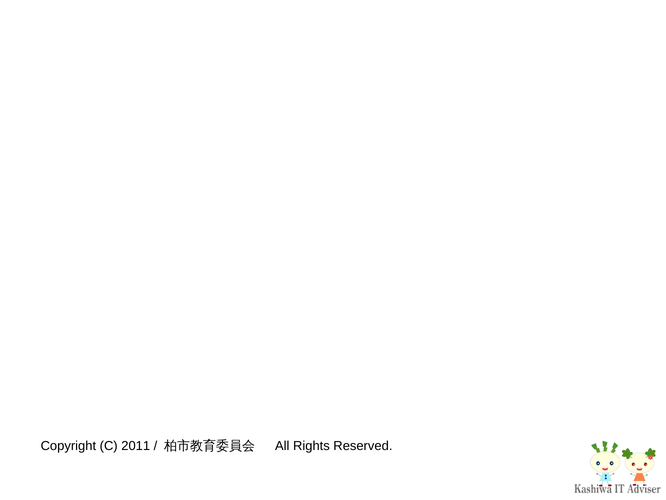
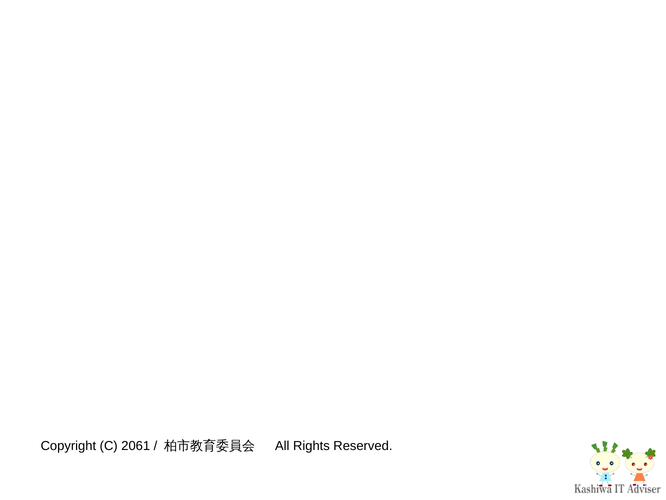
2011: 2011 -> 2061
